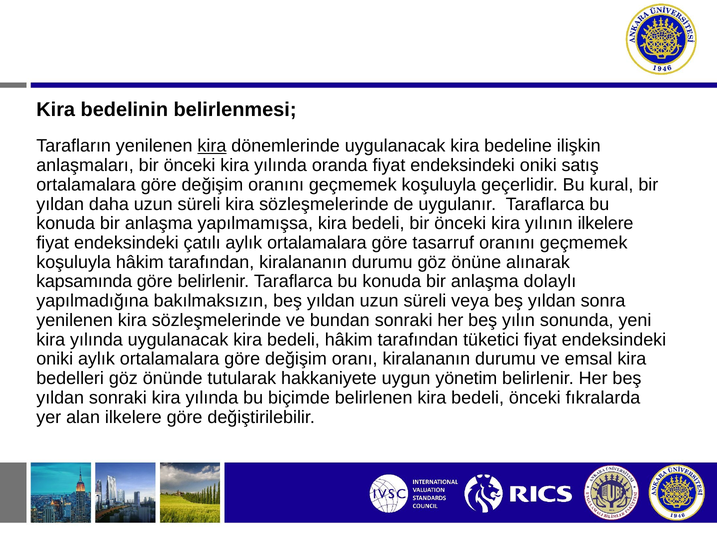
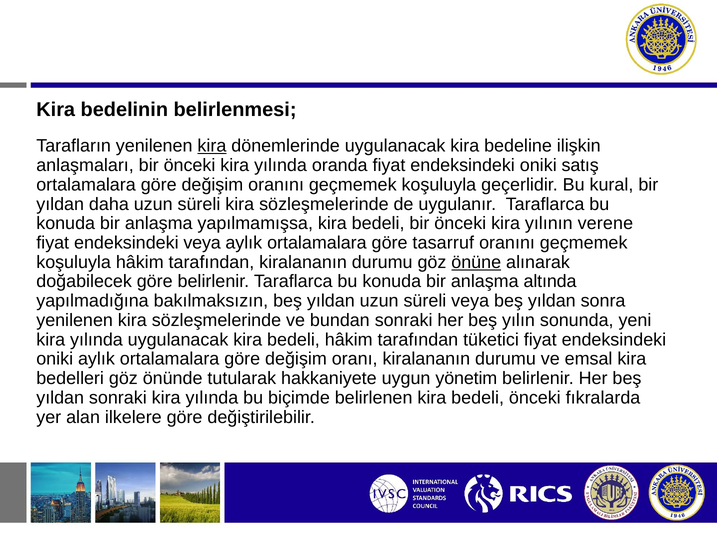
yılının ilkelere: ilkelere -> verene
endeksindeki çatılı: çatılı -> veya
önüne underline: none -> present
kapsamında: kapsamında -> doğabilecek
dolaylı: dolaylı -> altında
